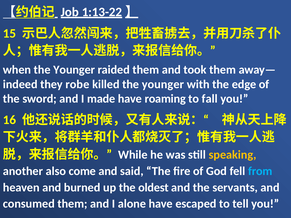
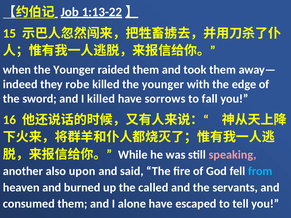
I made: made -> killed
roaming: roaming -> sorrows
speaking colour: yellow -> pink
come: come -> upon
oldest: oldest -> called
